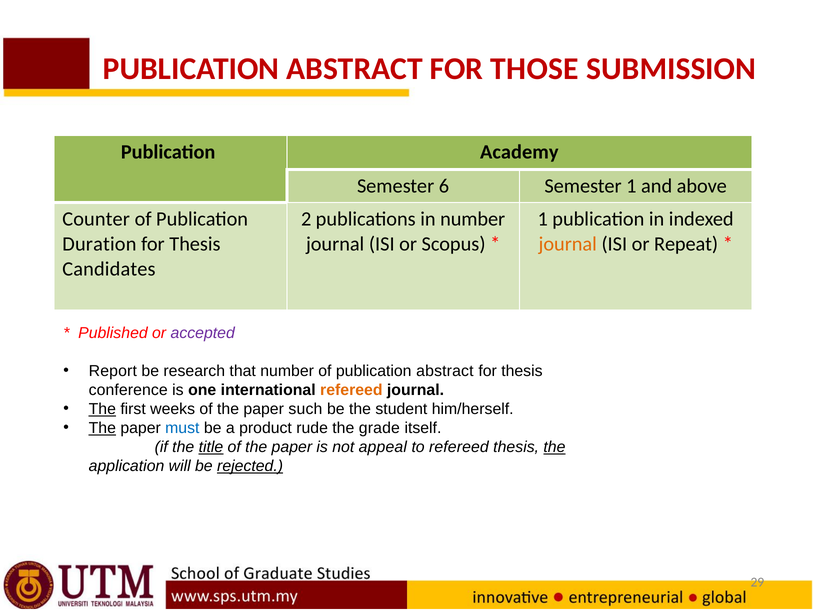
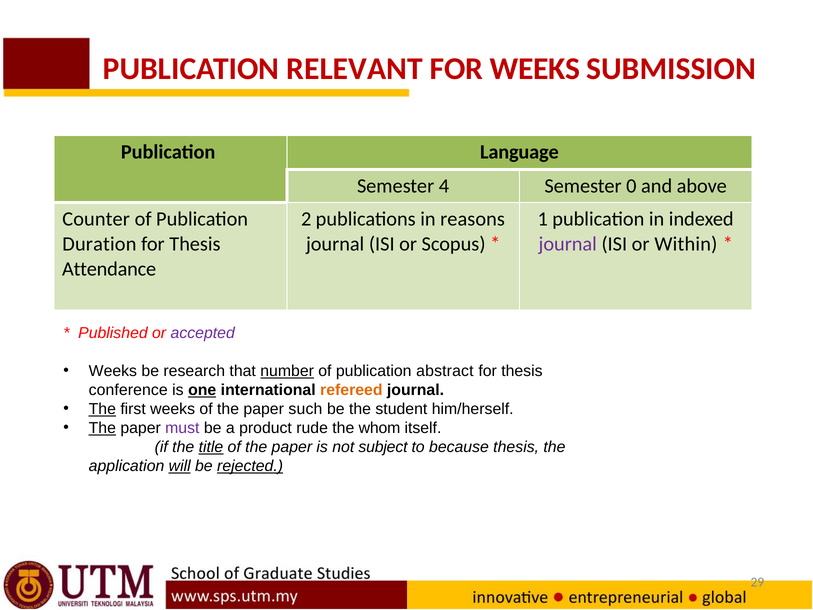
ABSTRACT at (355, 69): ABSTRACT -> RELEVANT
FOR THOSE: THOSE -> WEEKS
Academy: Academy -> Language
6: 6 -> 4
Semester 1: 1 -> 0
in number: number -> reasons
journal at (568, 244) colour: orange -> purple
Repeat: Repeat -> Within
Candidates: Candidates -> Attendance
Report at (113, 371): Report -> Weeks
number at (287, 371) underline: none -> present
one underline: none -> present
must colour: blue -> purple
grade: grade -> whom
appeal: appeal -> subject
to refereed: refereed -> because
the at (554, 447) underline: present -> none
will underline: none -> present
